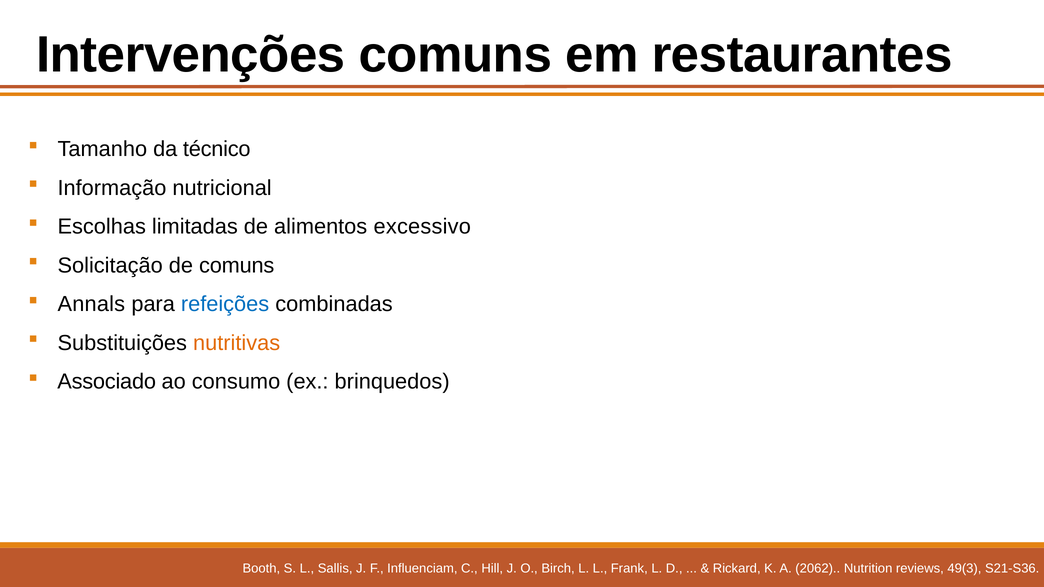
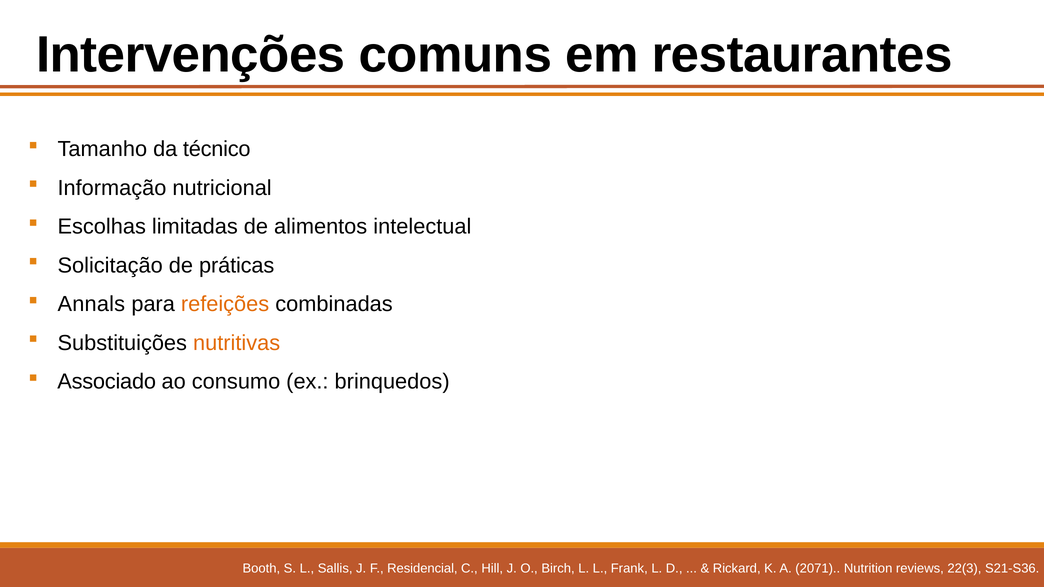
excessivo: excessivo -> intelectual
de comuns: comuns -> práticas
refeições colour: blue -> orange
Influenciam: Influenciam -> Residencial
2062: 2062 -> 2071
49(3: 49(3 -> 22(3
